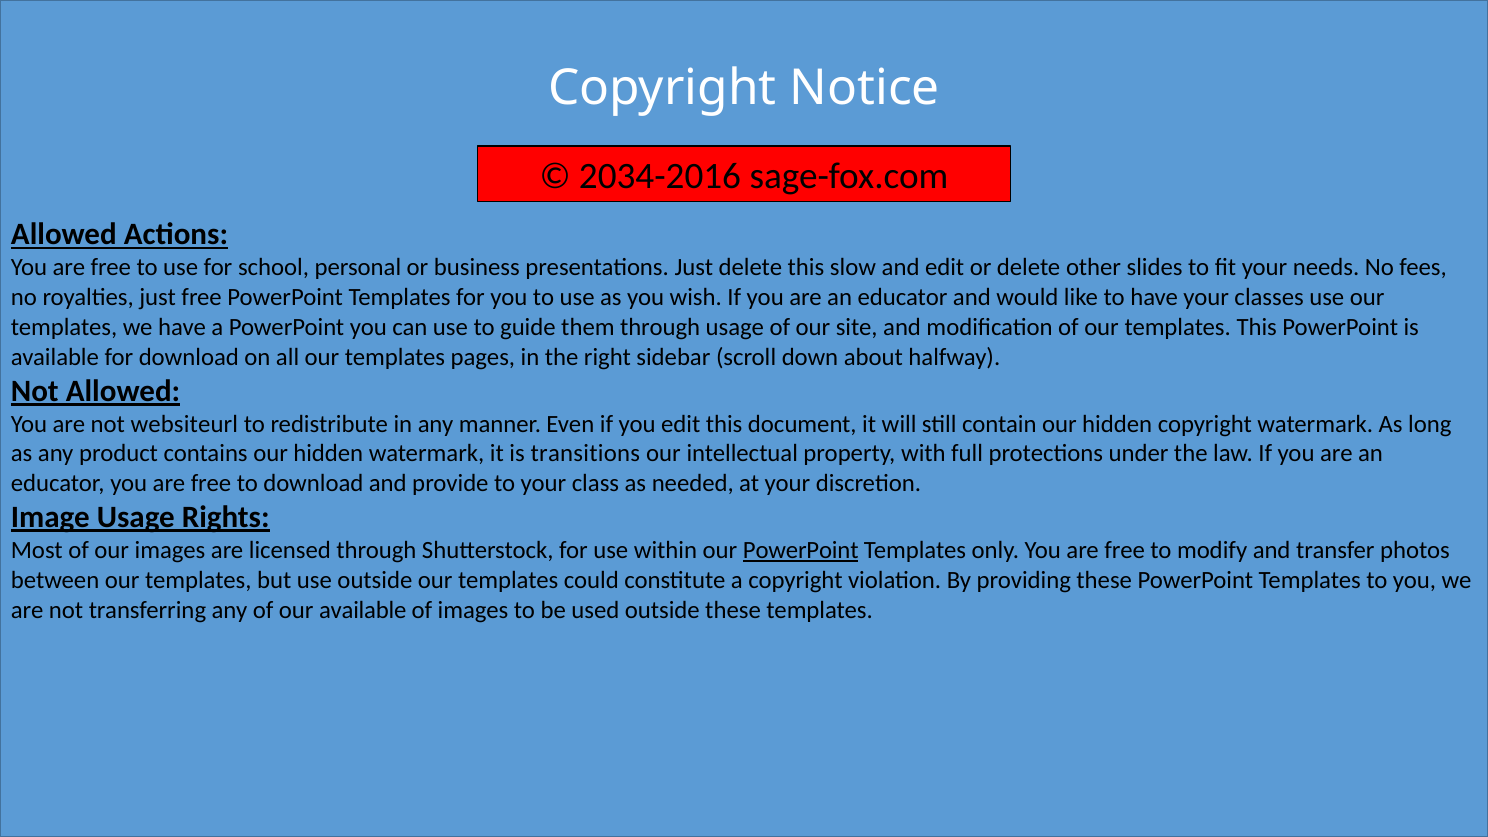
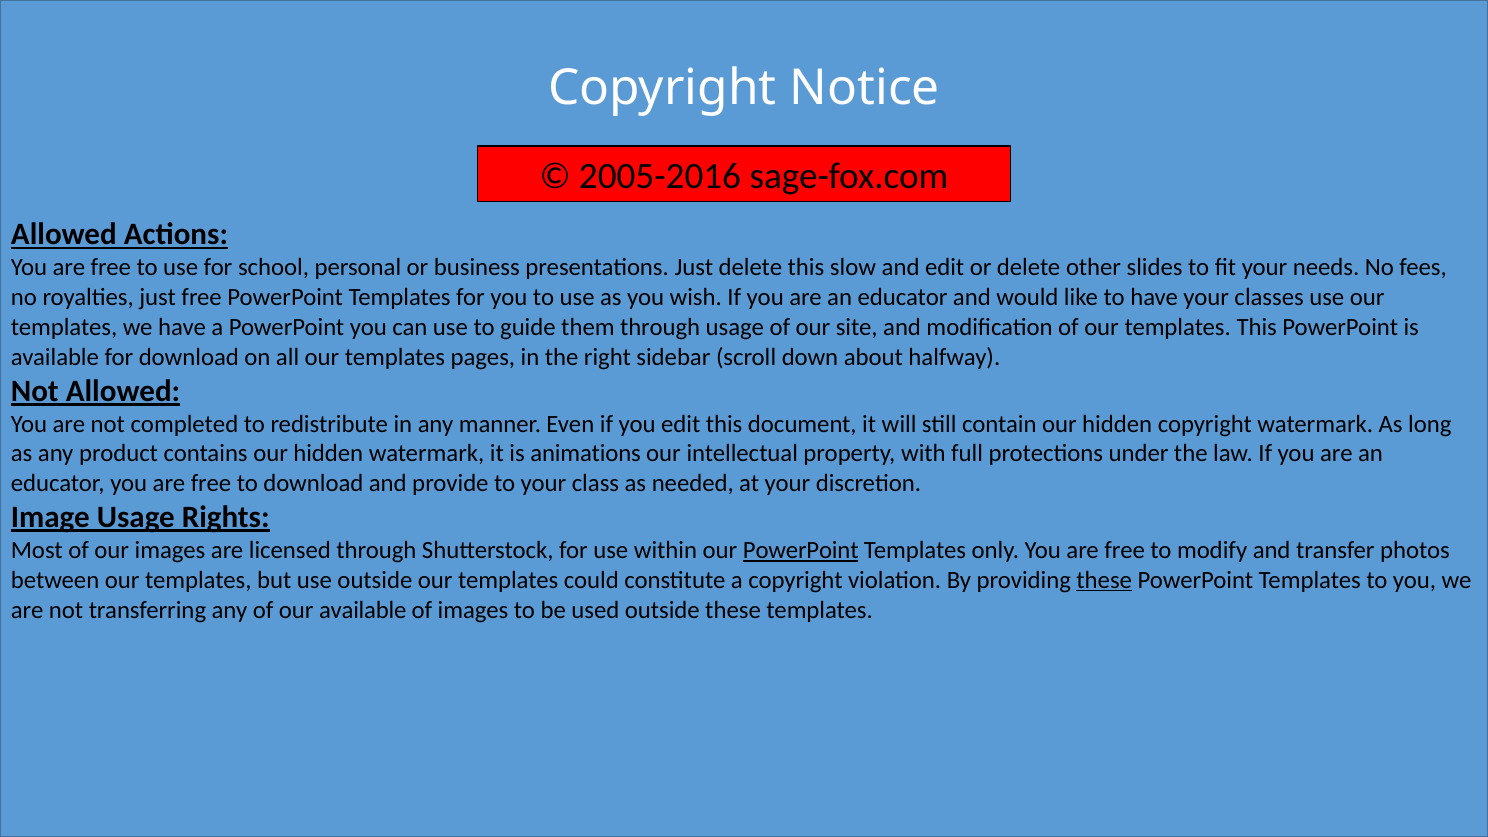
2034-2016: 2034-2016 -> 2005-2016
websiteurl: websiteurl -> completed
transitions: transitions -> animations
these at (1104, 580) underline: none -> present
